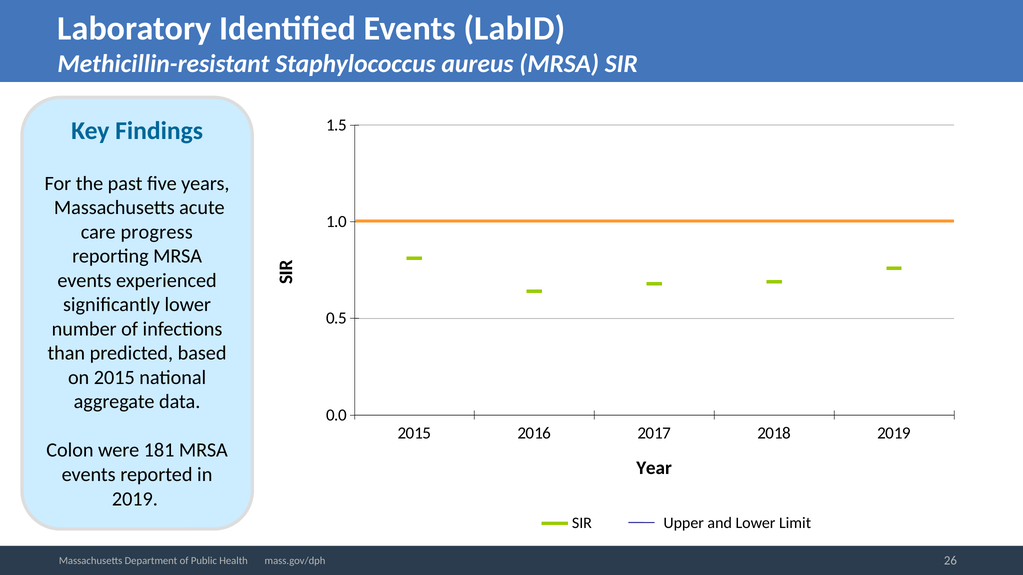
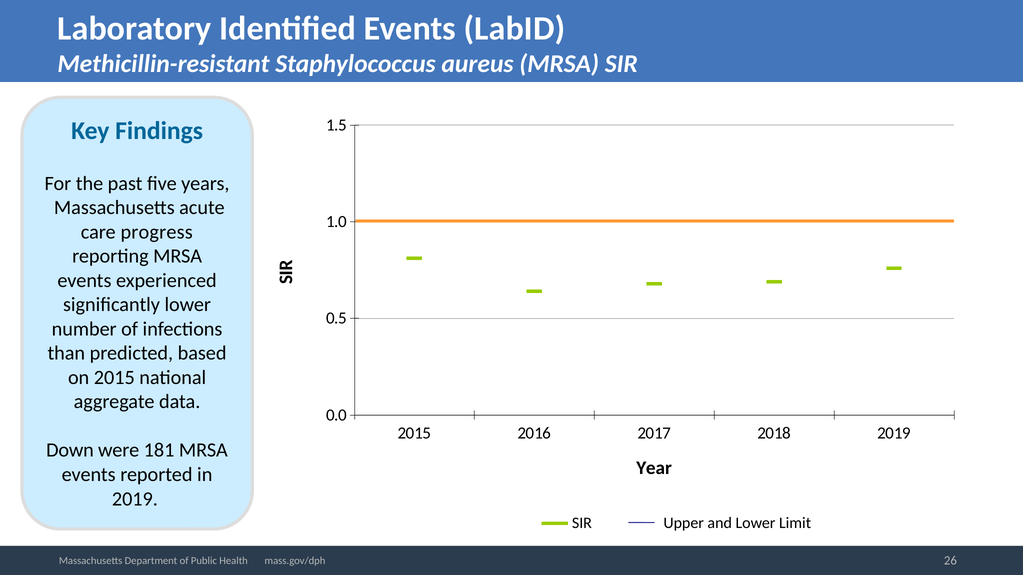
Colon: Colon -> Down
